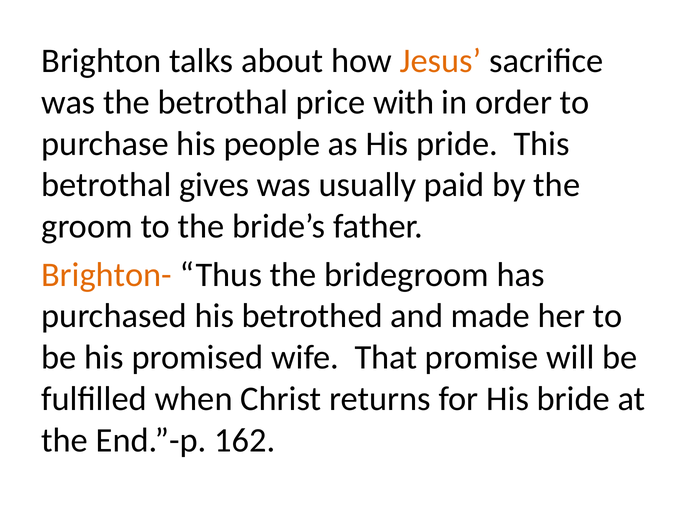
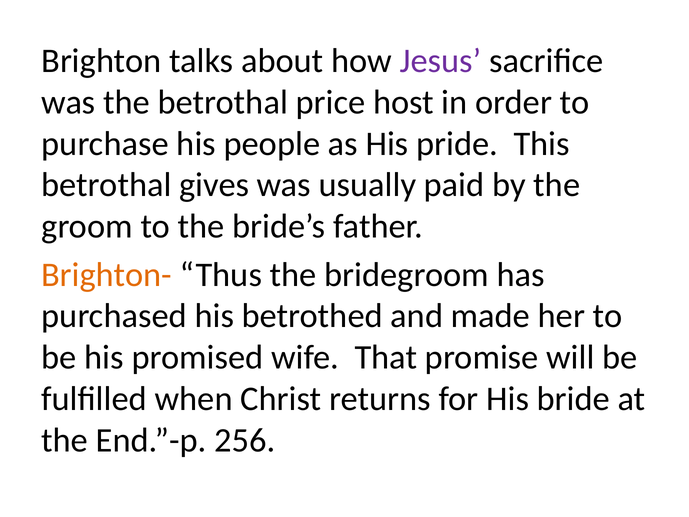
Jesus colour: orange -> purple
with: with -> host
162: 162 -> 256
